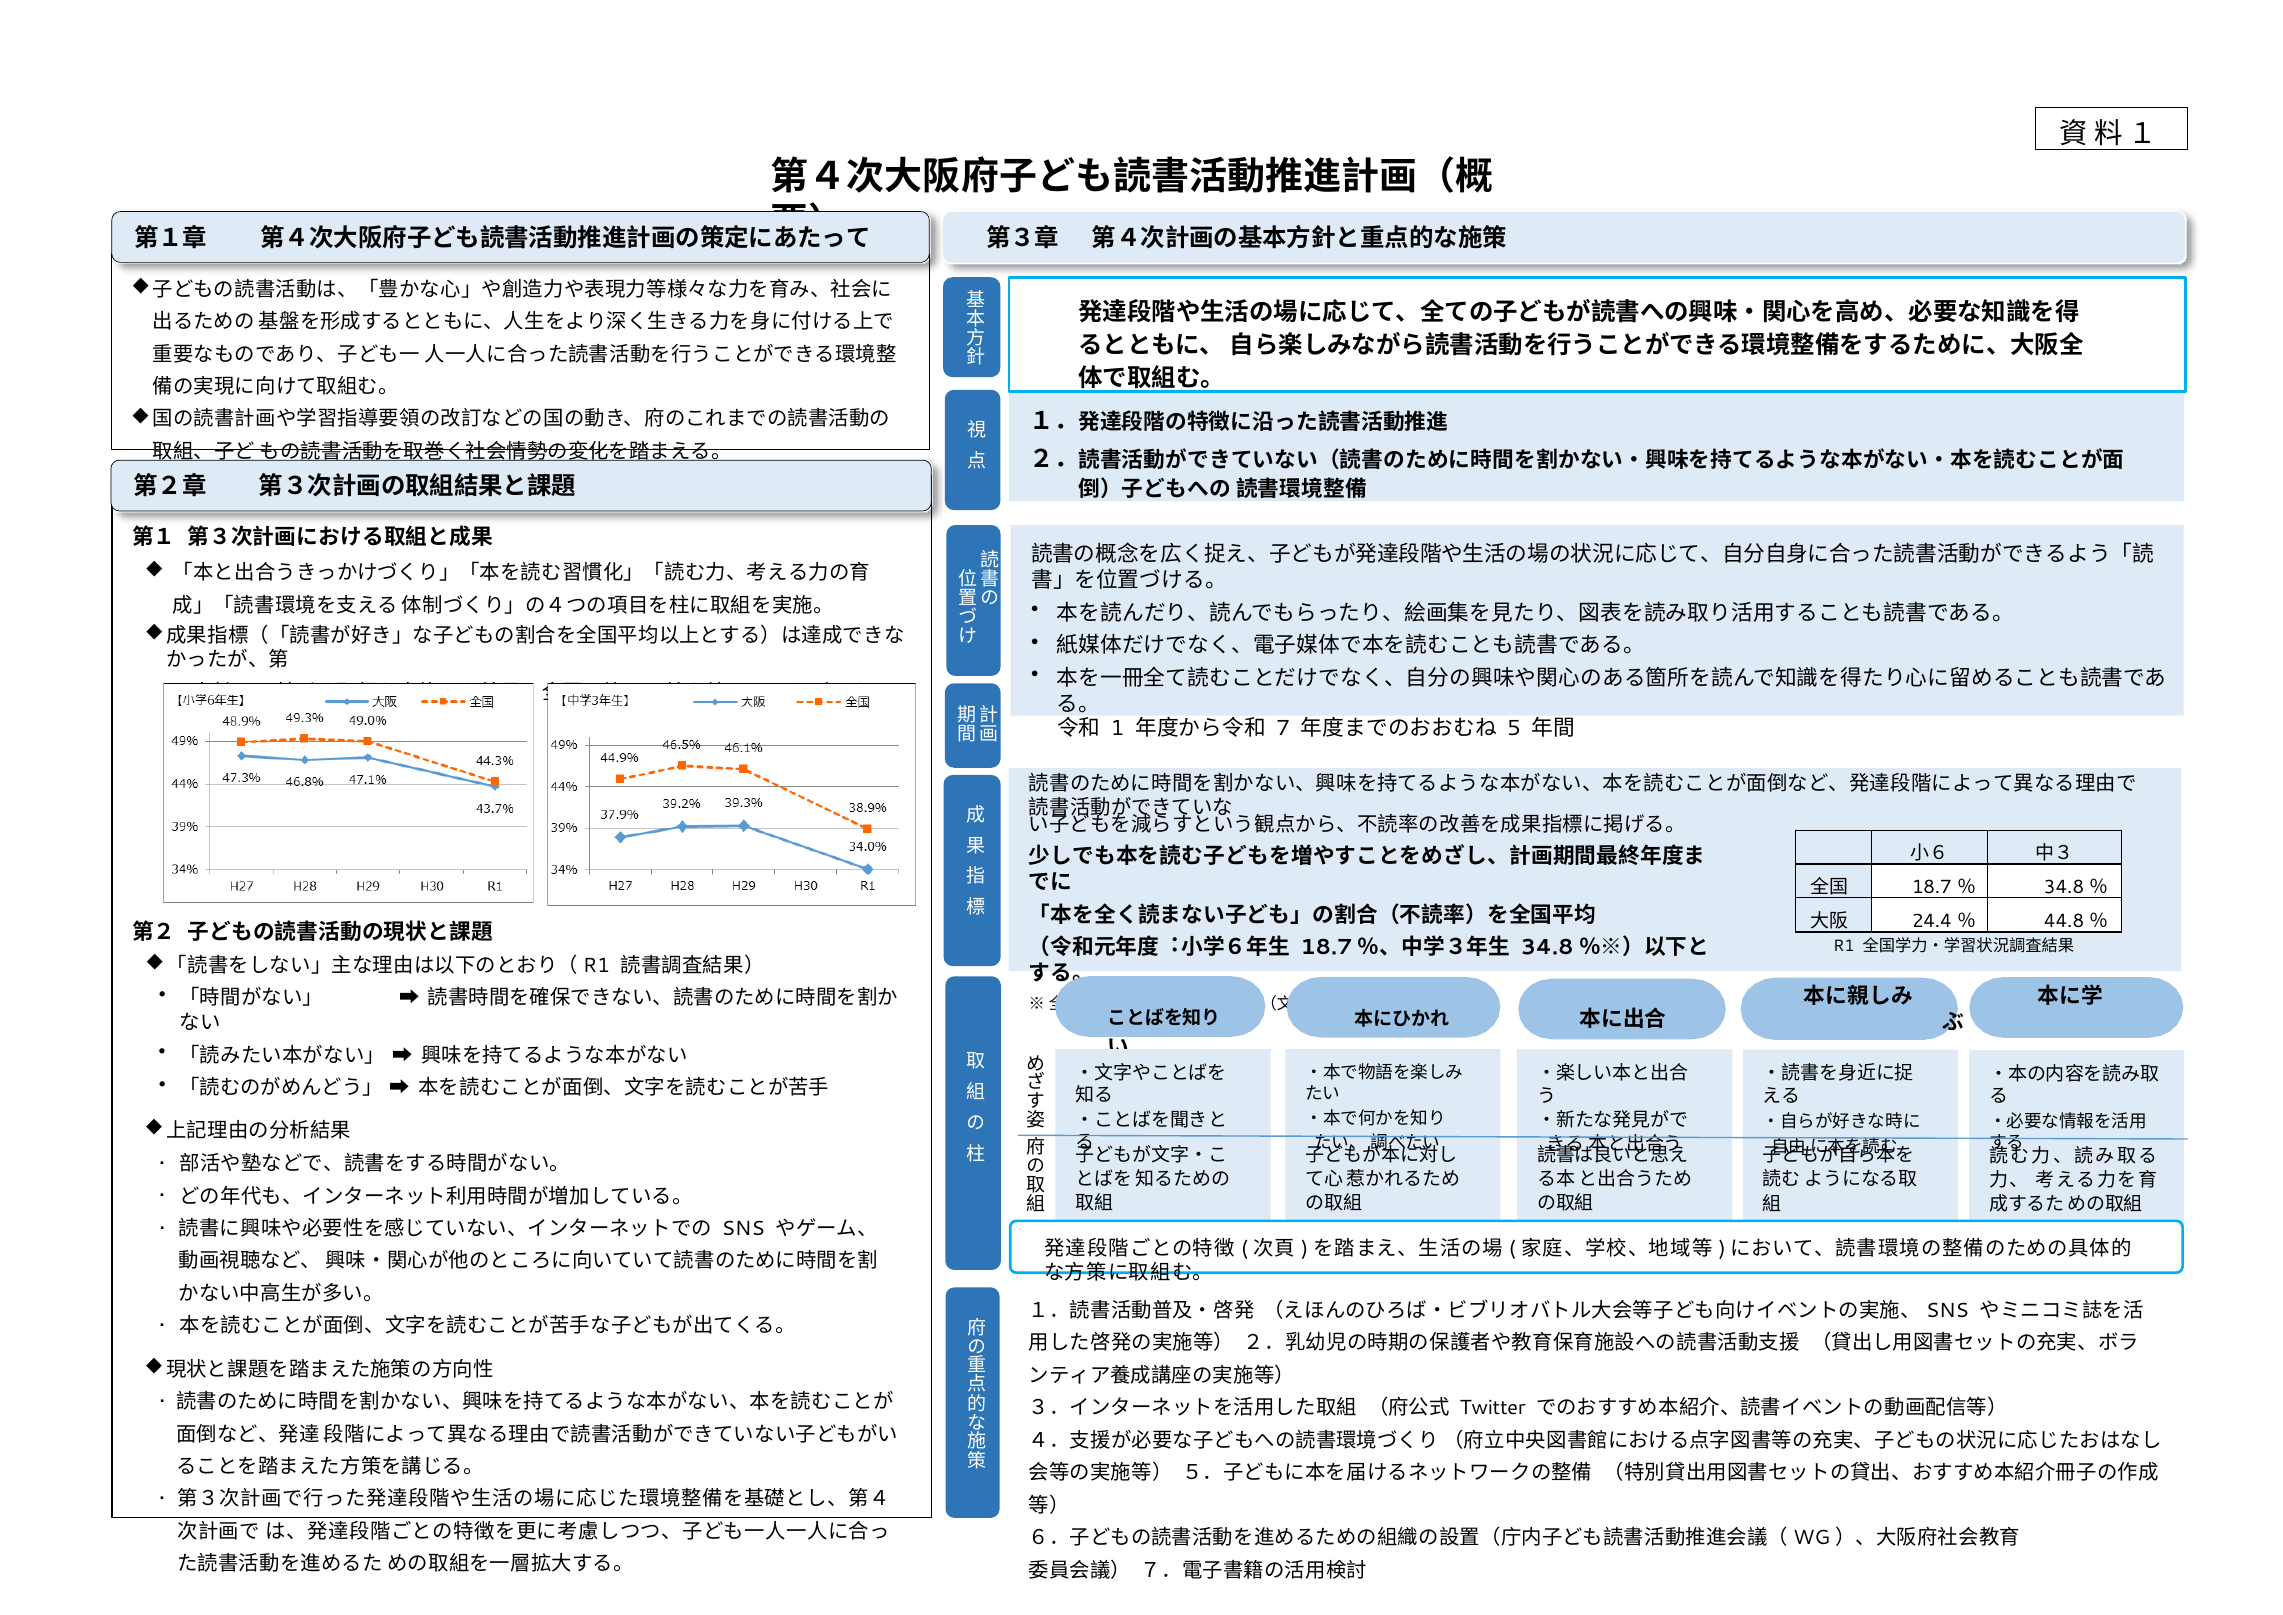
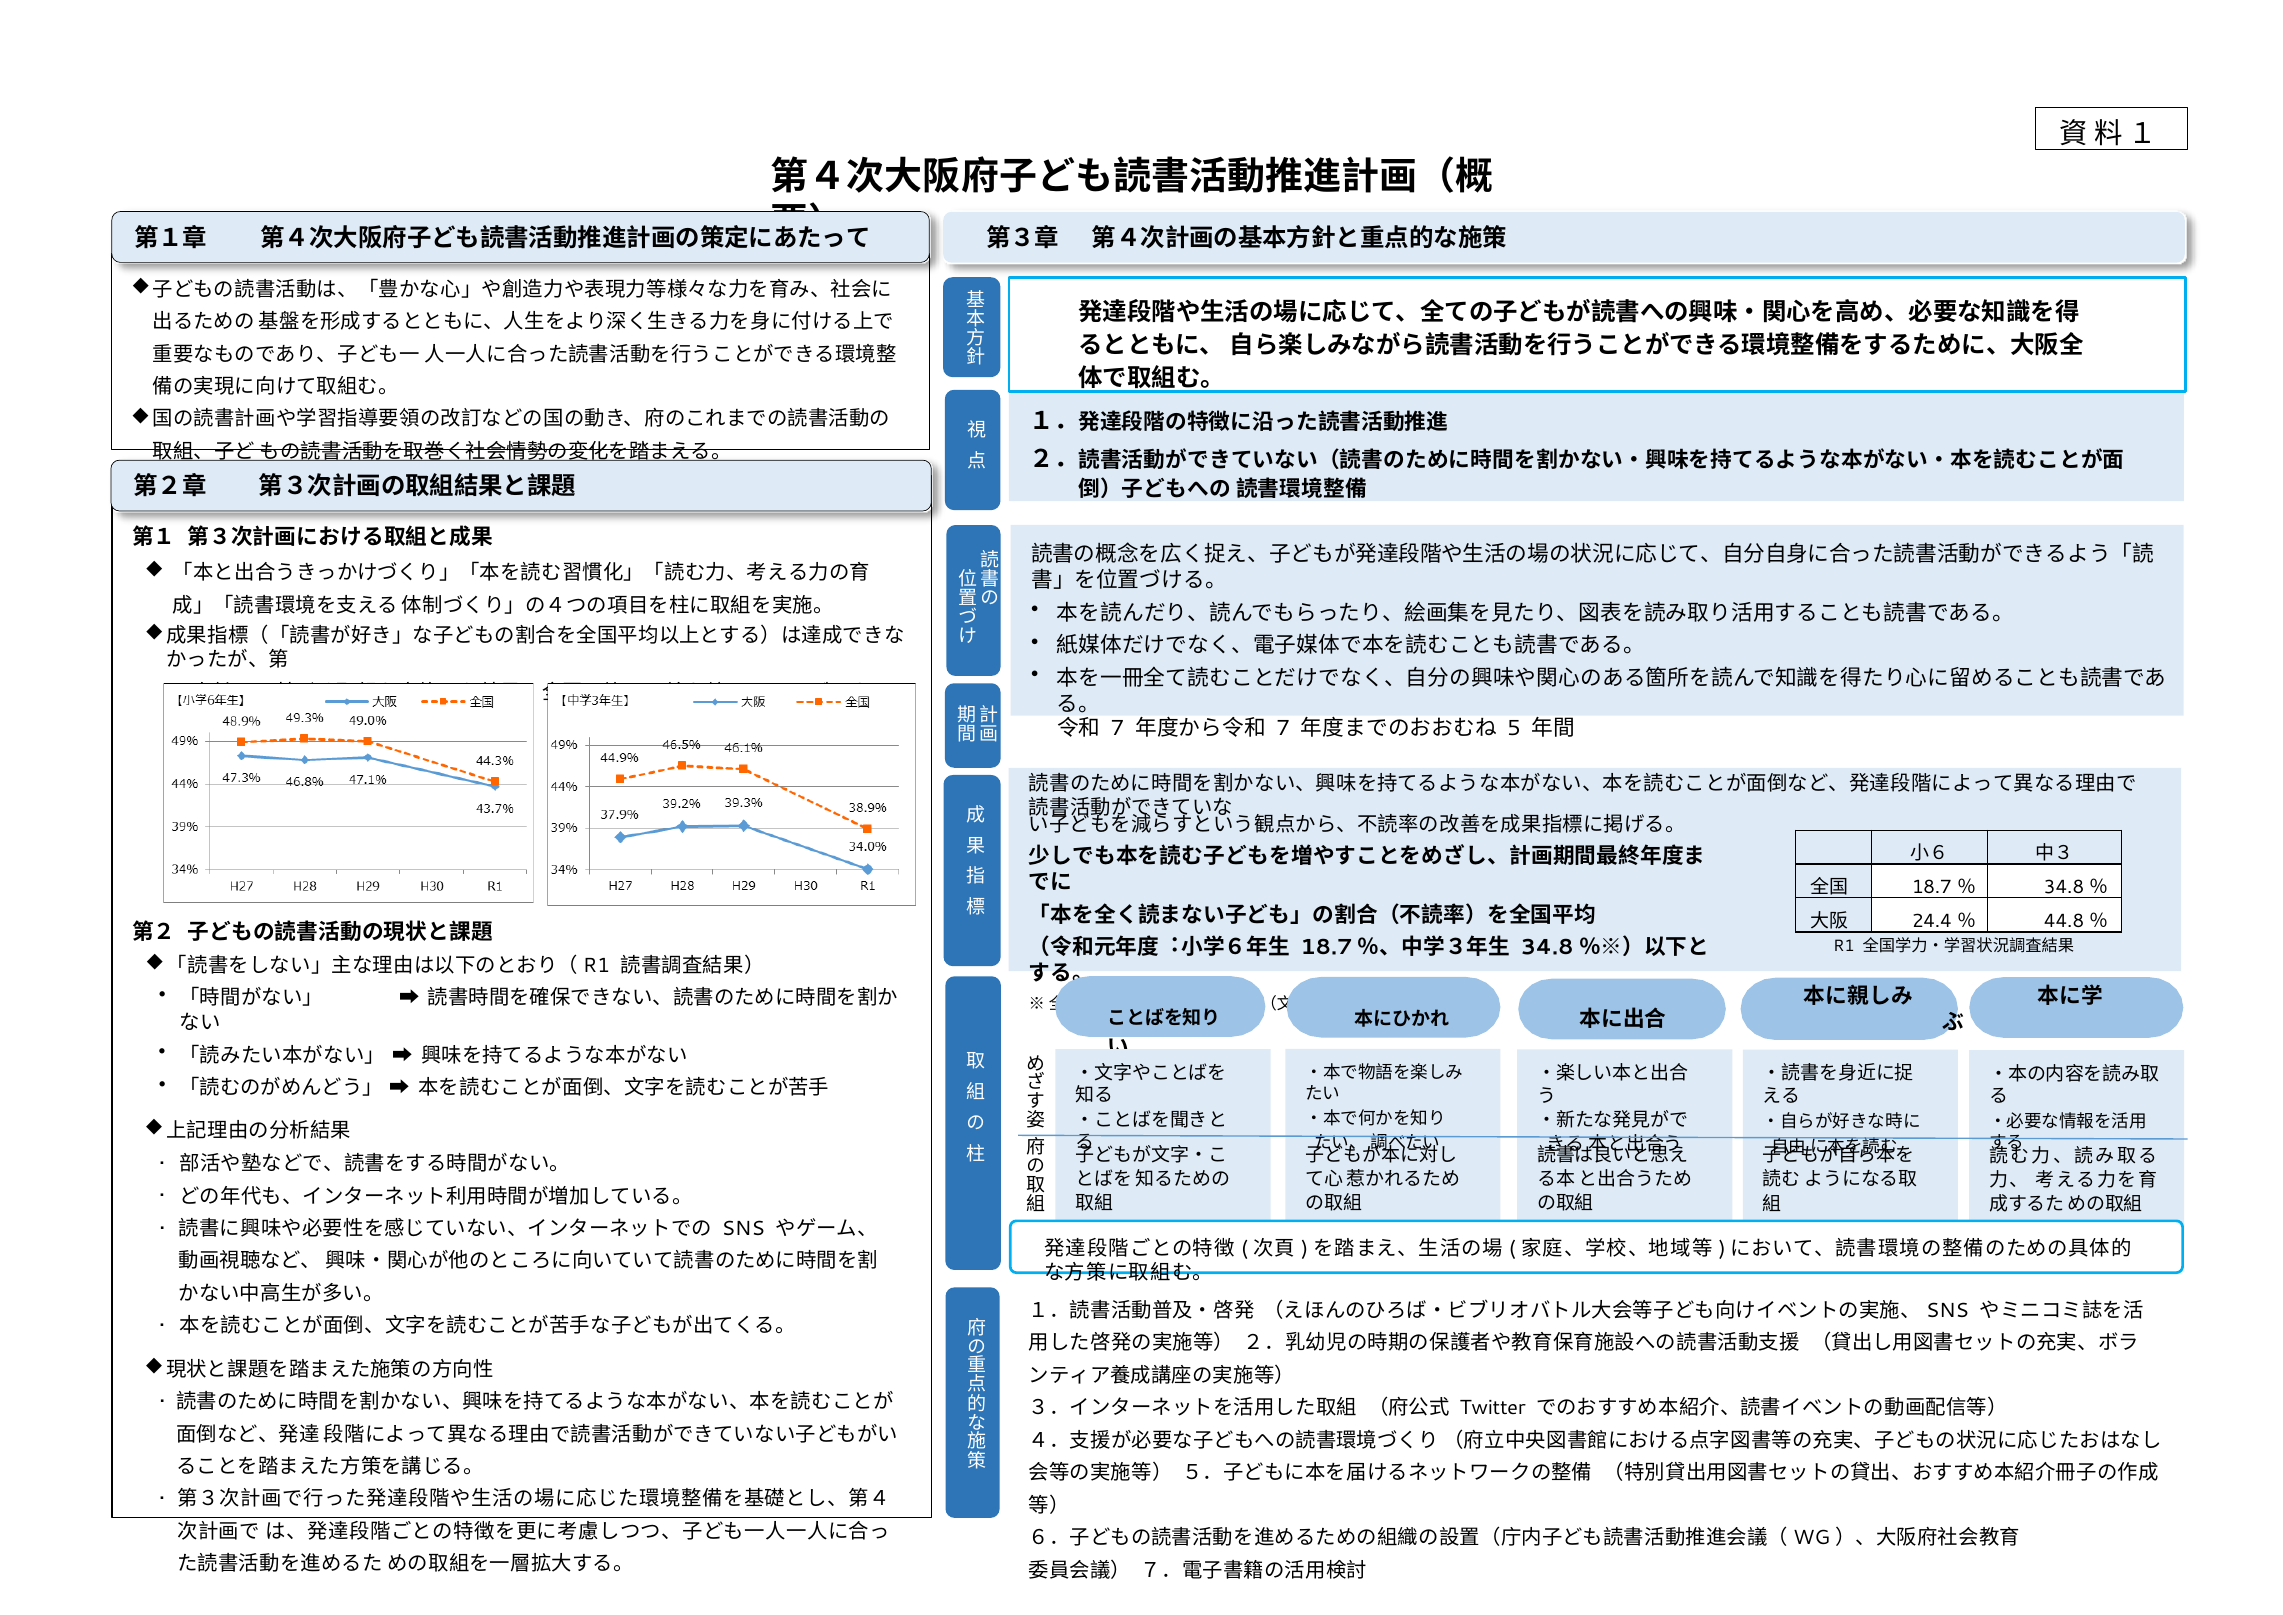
1 at (1118, 728): 1 -> 7
